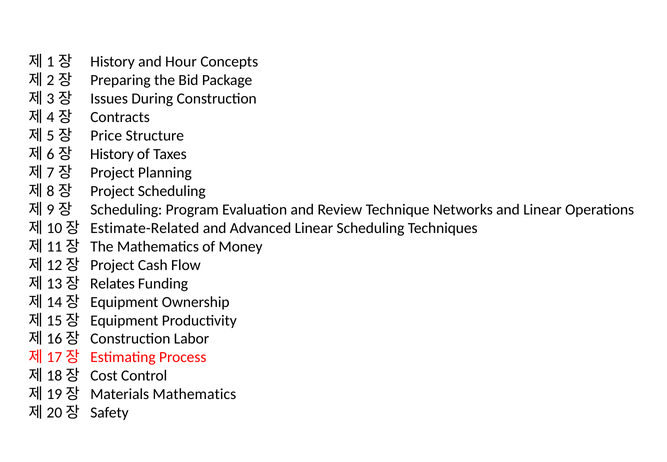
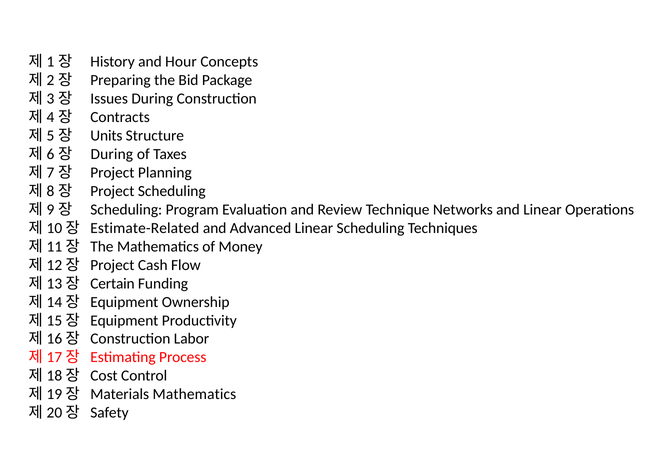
Price: Price -> Units
History at (112, 154): History -> During
Relates: Relates -> Certain
